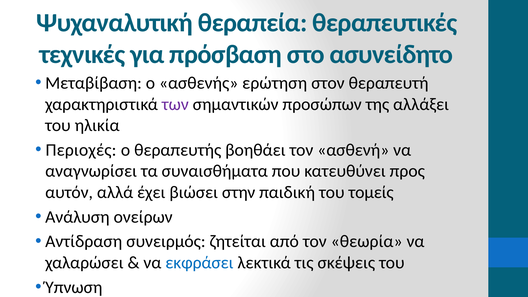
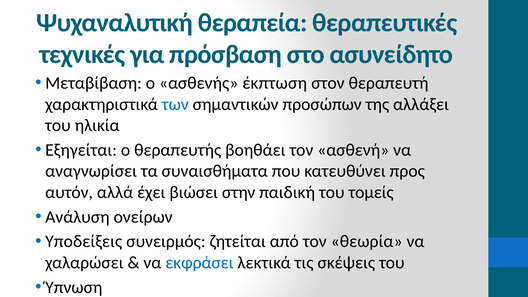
ερώτηση: ερώτηση -> έκπτωση
των colour: purple -> blue
Περιοχές: Περιοχές -> Εξηγείται
Αντίδραση: Αντίδραση -> Υποδείξεις
